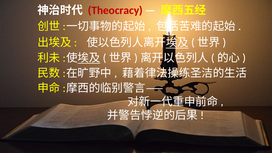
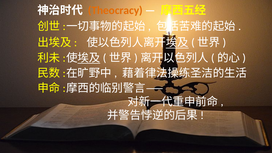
Theocracy colour: red -> orange
